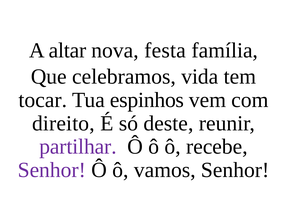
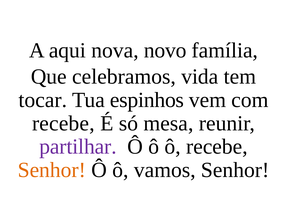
altar: altar -> aqui
festa: festa -> novo
direito at (63, 123): direito -> recebe
deste: deste -> mesa
Senhor at (52, 170) colour: purple -> orange
